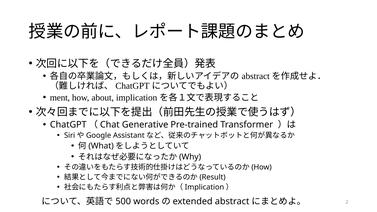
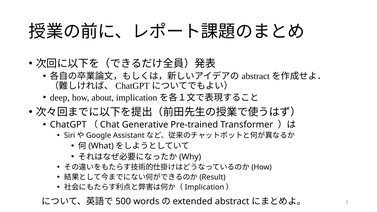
ment: ment -> deep
